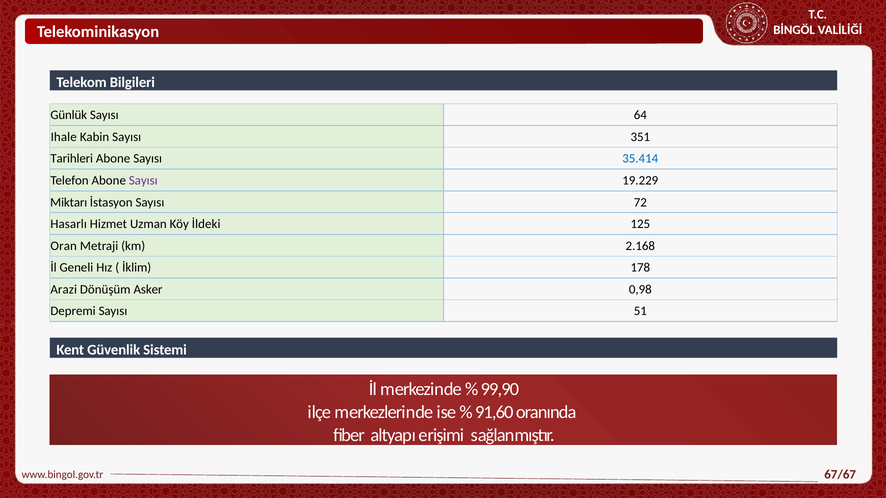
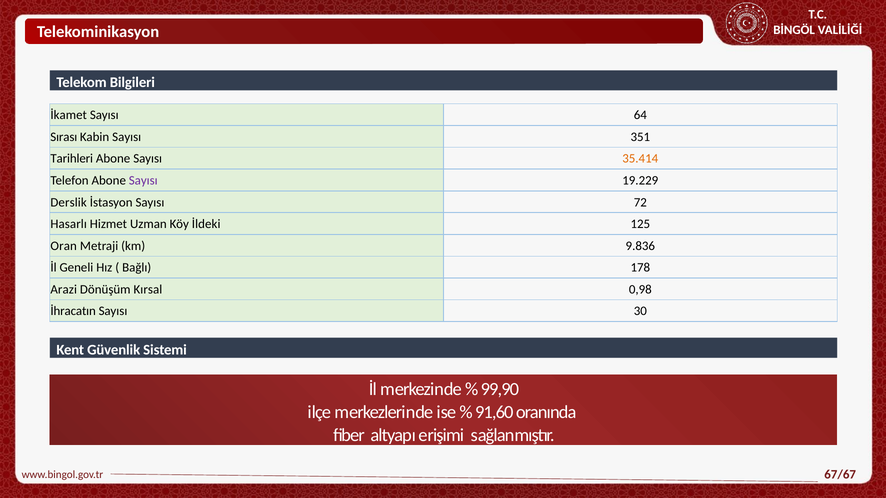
Günlük: Günlük -> İkamet
Ihale: Ihale -> Sırası
35.414 colour: blue -> orange
Miktarı: Miktarı -> Derslik
2.168: 2.168 -> 9.836
İklim: İklim -> Bağlı
Asker: Asker -> Kırsal
Depremi: Depremi -> İhracatın
51: 51 -> 30
